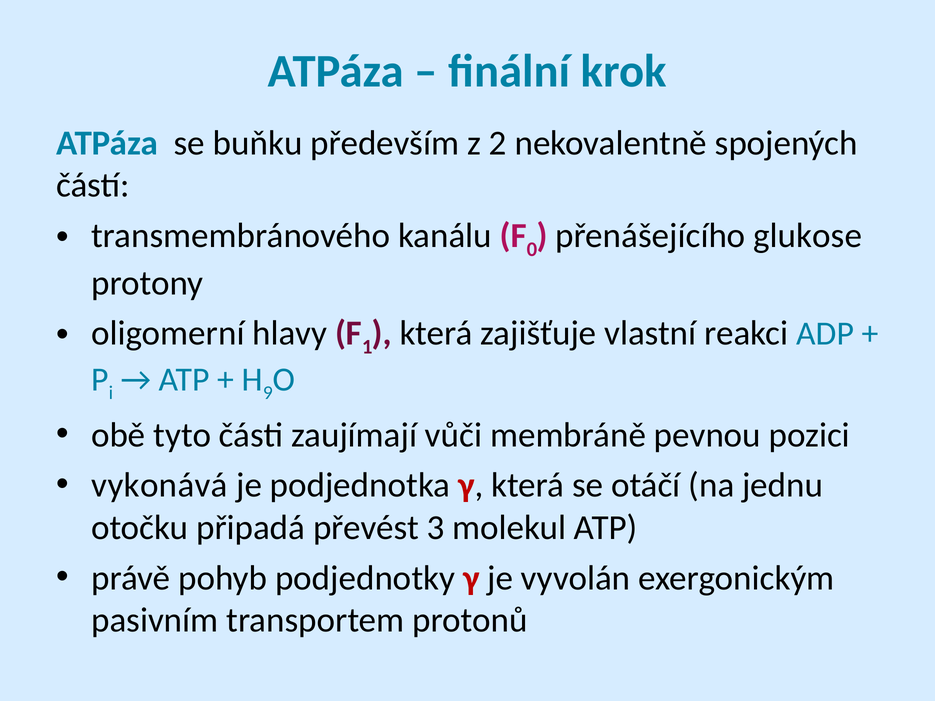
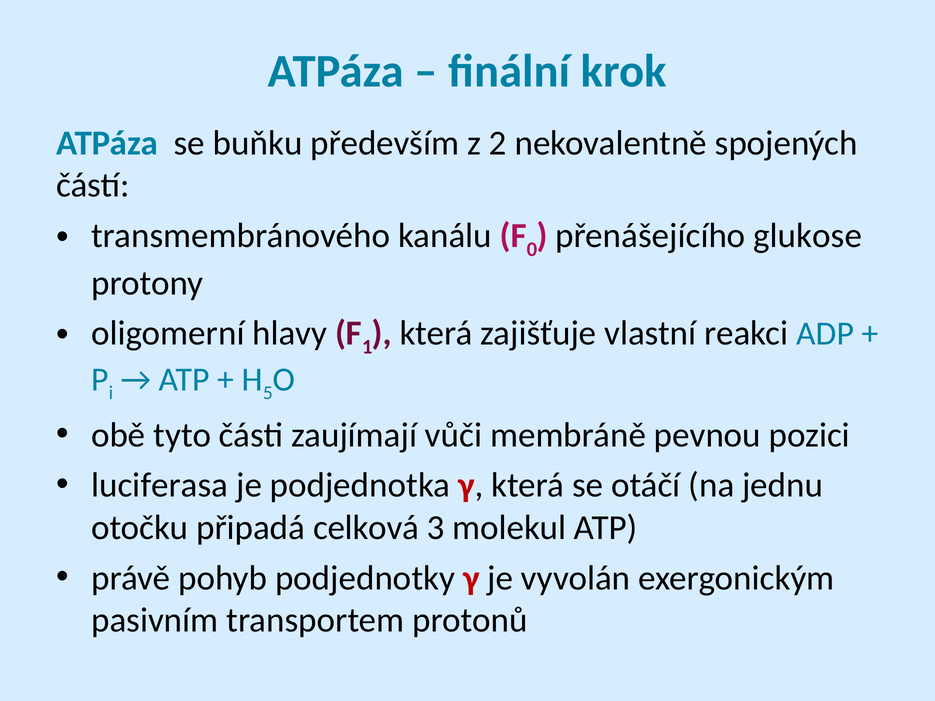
9: 9 -> 5
vykonává: vykonává -> luciferasa
převést: převést -> celková
